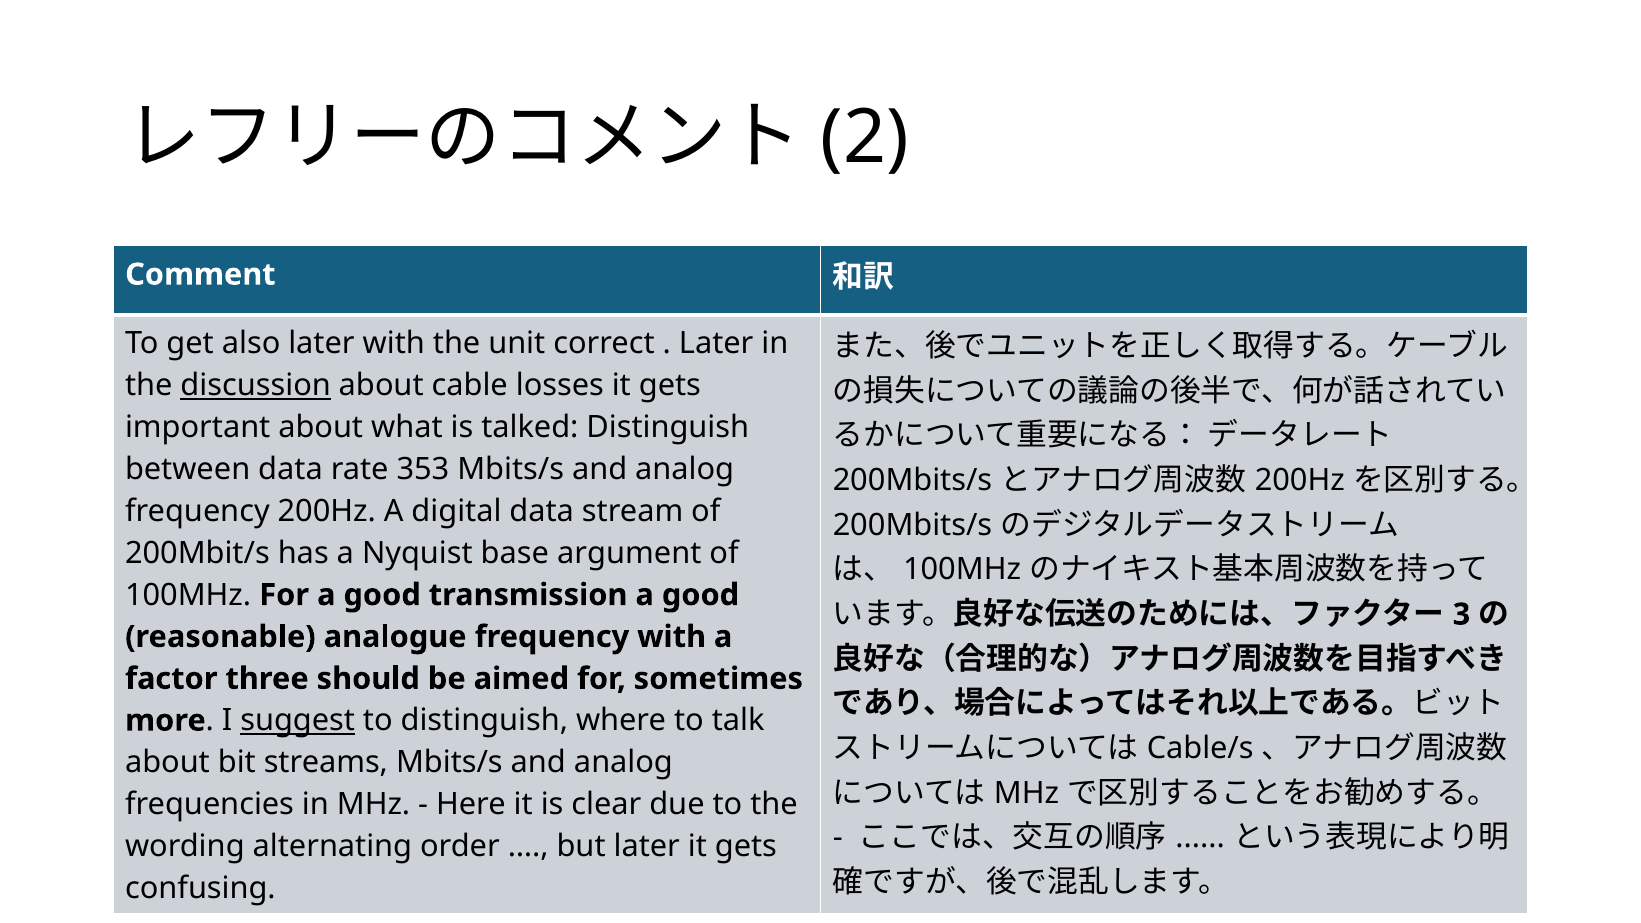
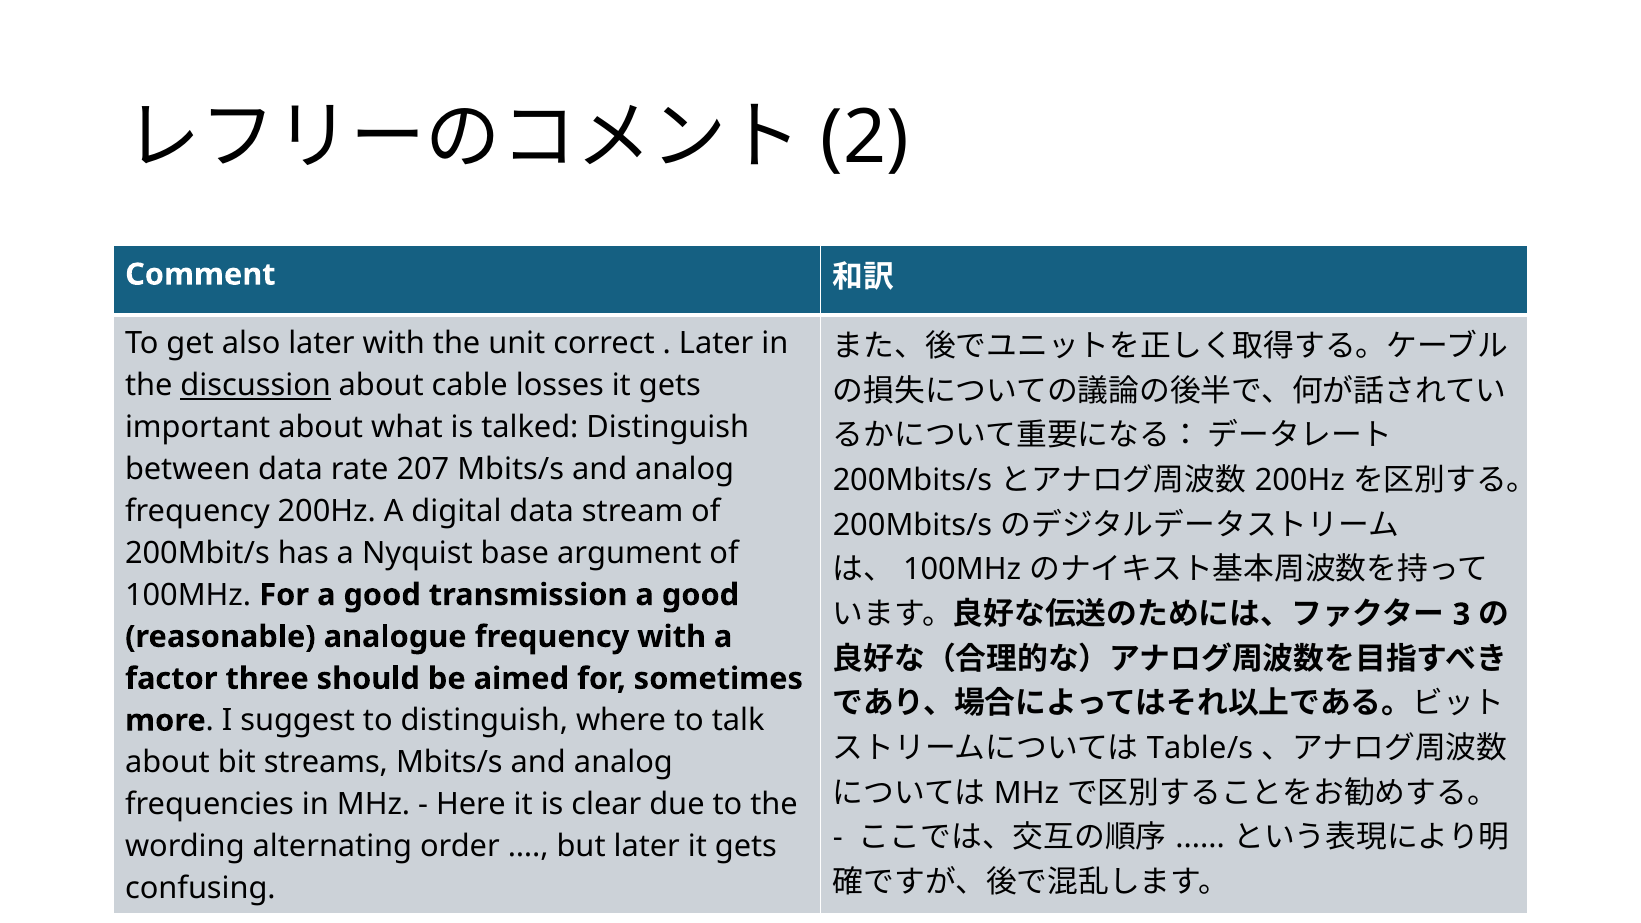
353: 353 -> 207
suggest underline: present -> none
Cable/s: Cable/s -> Table/s
